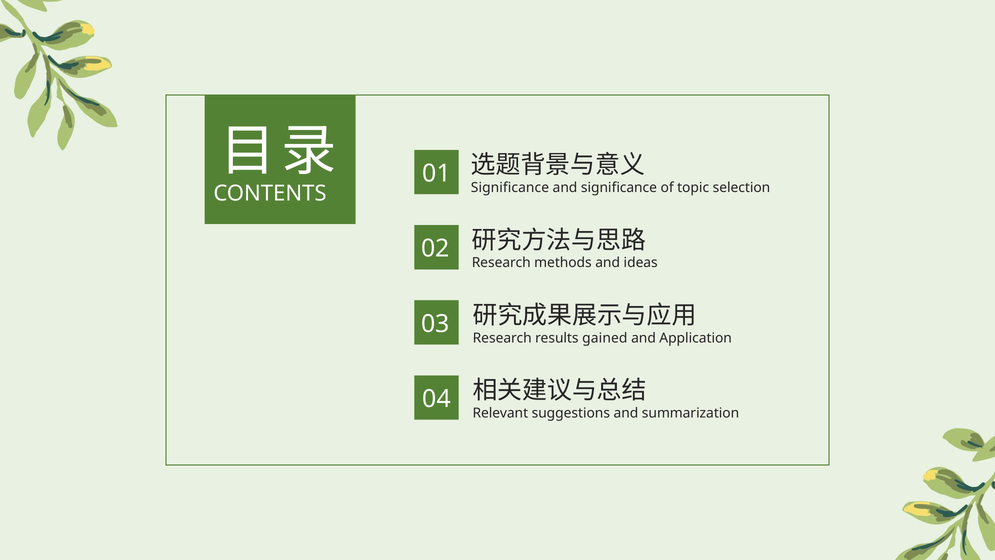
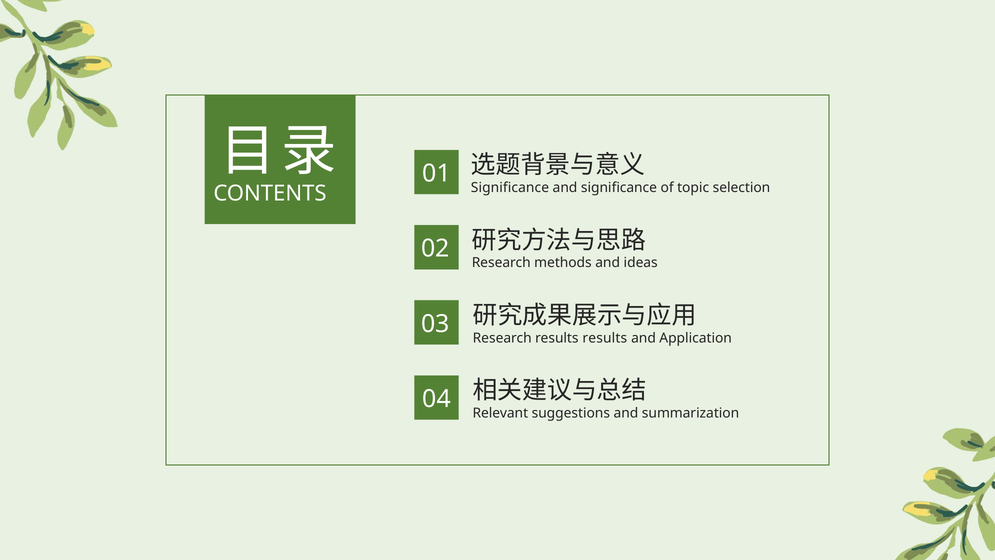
results gained: gained -> results
